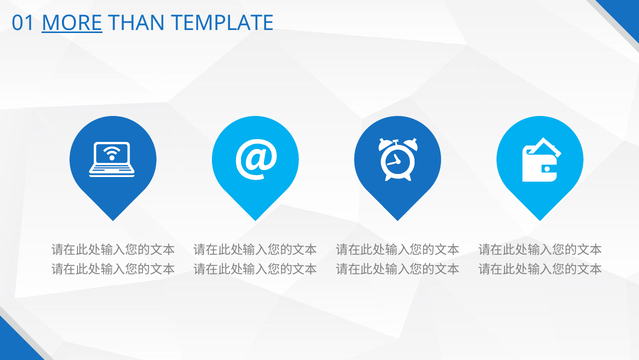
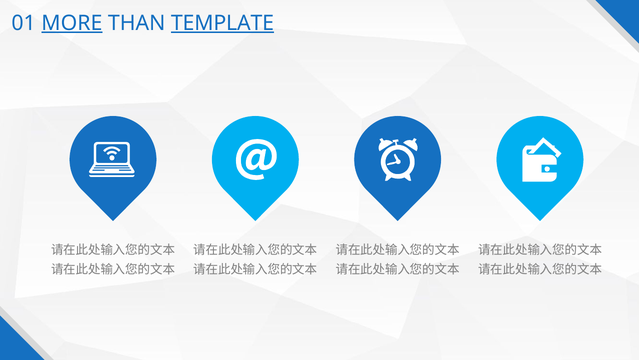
TEMPLATE underline: none -> present
